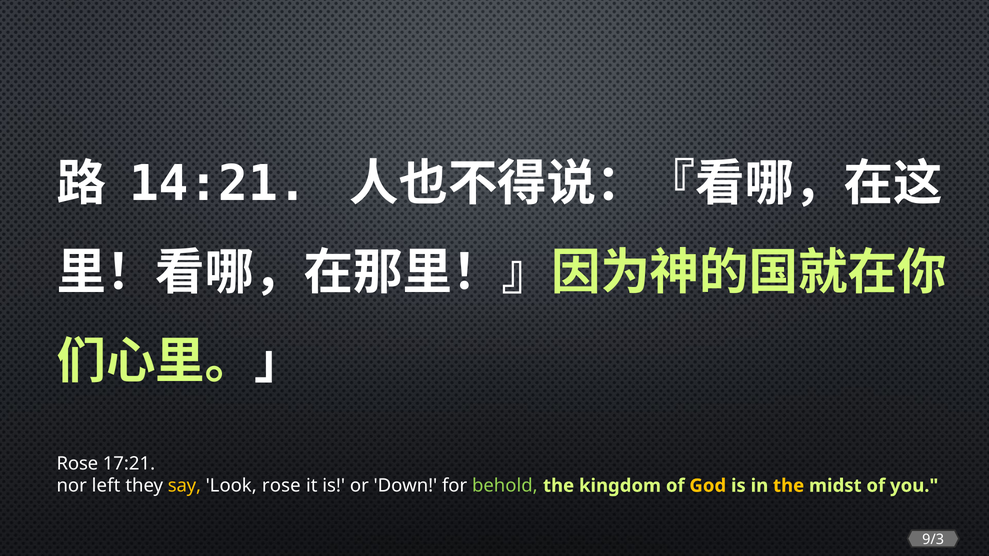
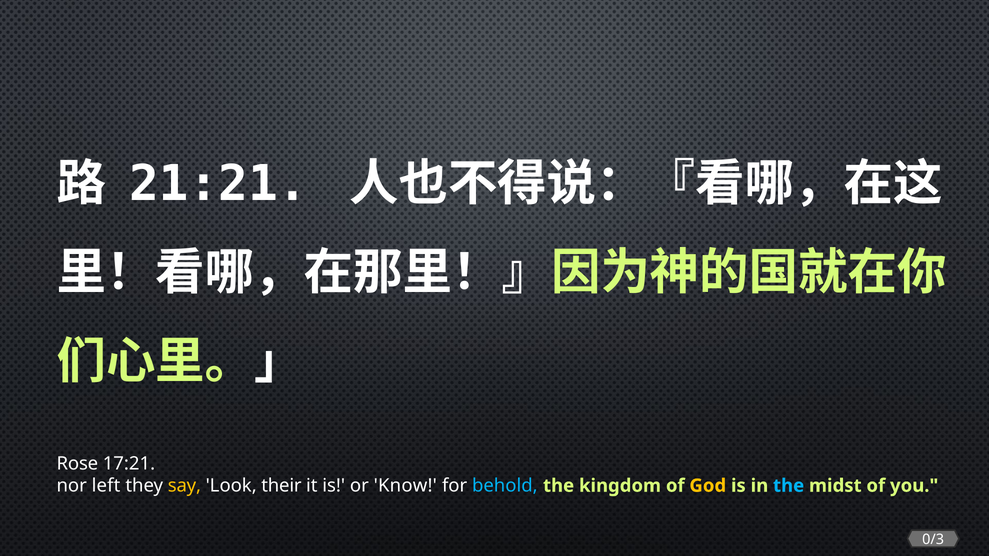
14:21: 14:21 -> 21:21
Look rose: rose -> their
Down: Down -> Know
behold colour: light green -> light blue
the at (789, 486) colour: yellow -> light blue
9/3: 9/3 -> 0/3
